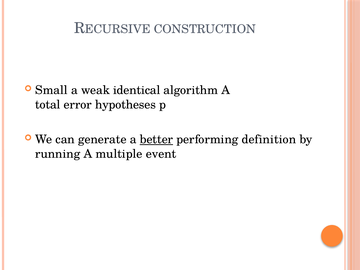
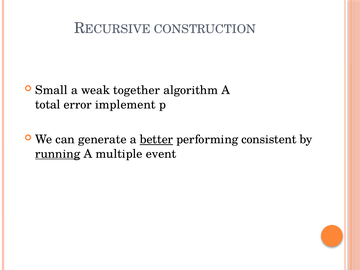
identical: identical -> together
hypotheses: hypotheses -> implement
definition: definition -> consistent
running underline: none -> present
